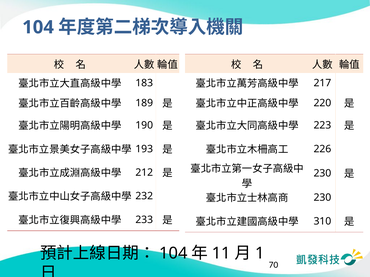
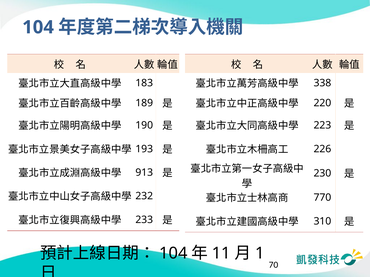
217: 217 -> 338
212: 212 -> 913
230 at (322, 198): 230 -> 770
